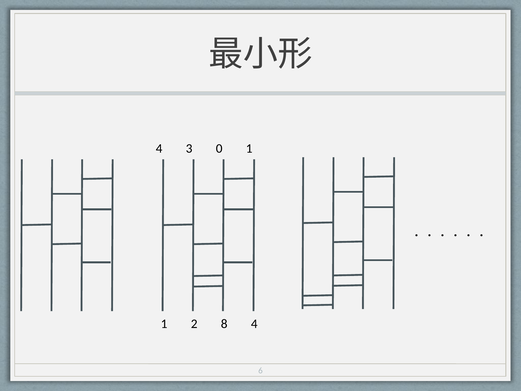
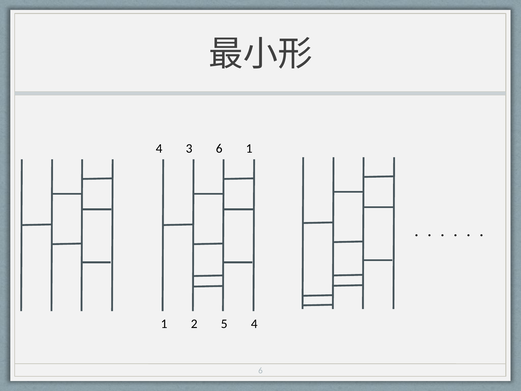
3 0: 0 -> 6
8: 8 -> 5
